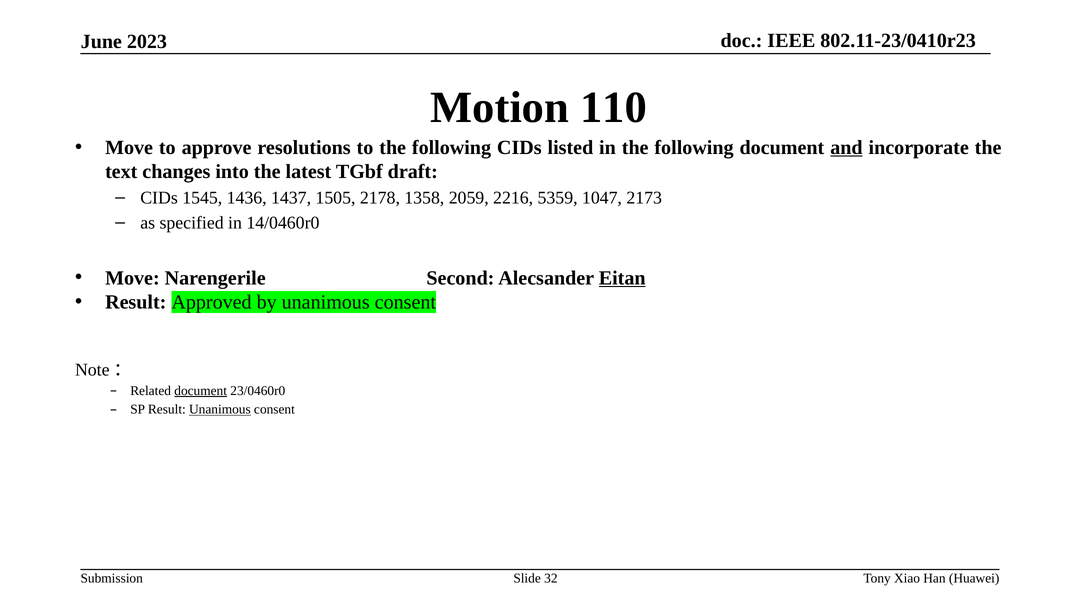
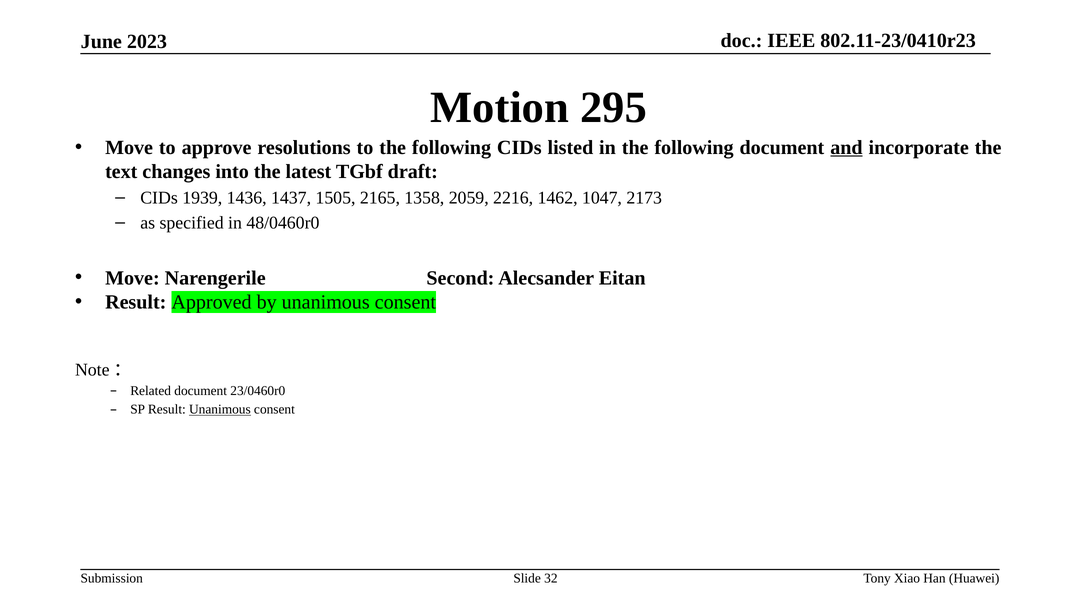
110: 110 -> 295
1545: 1545 -> 1939
2178: 2178 -> 2165
5359: 5359 -> 1462
14/0460r0: 14/0460r0 -> 48/0460r0
Eitan underline: present -> none
document at (201, 390) underline: present -> none
